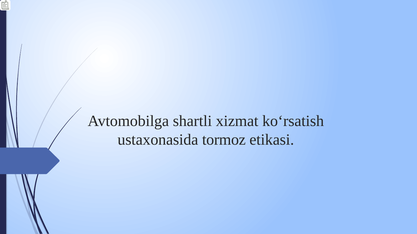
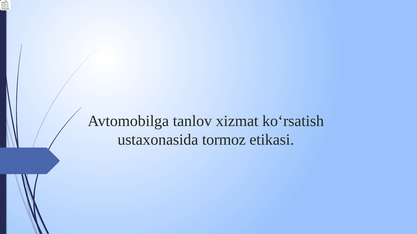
shartli: shartli -> tanlov
